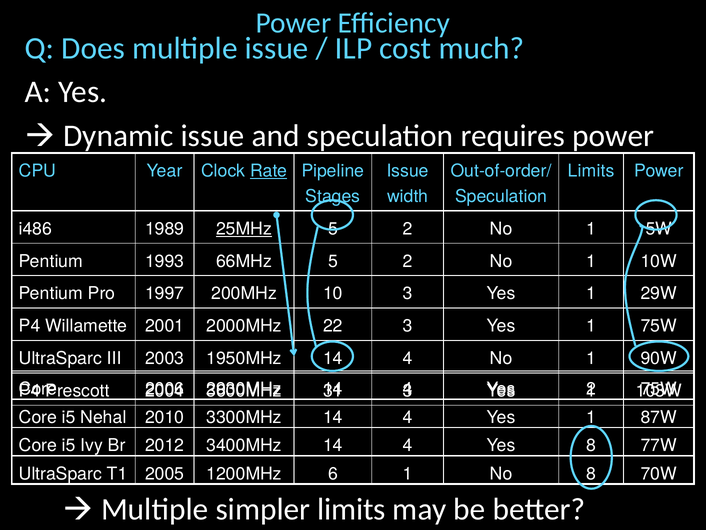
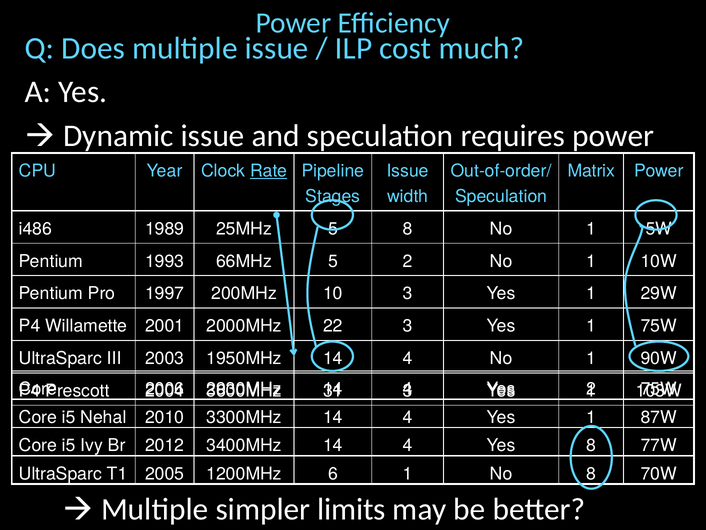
Limits at (591, 171): Limits -> Matrix
25MHz underline: present -> none
2 at (408, 229): 2 -> 8
